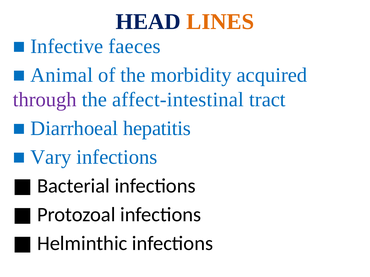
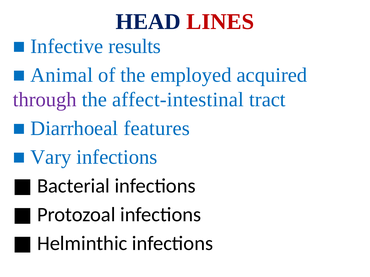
LINES colour: orange -> red
faeces: faeces -> results
morbidity: morbidity -> employed
hepatitis: hepatitis -> features
